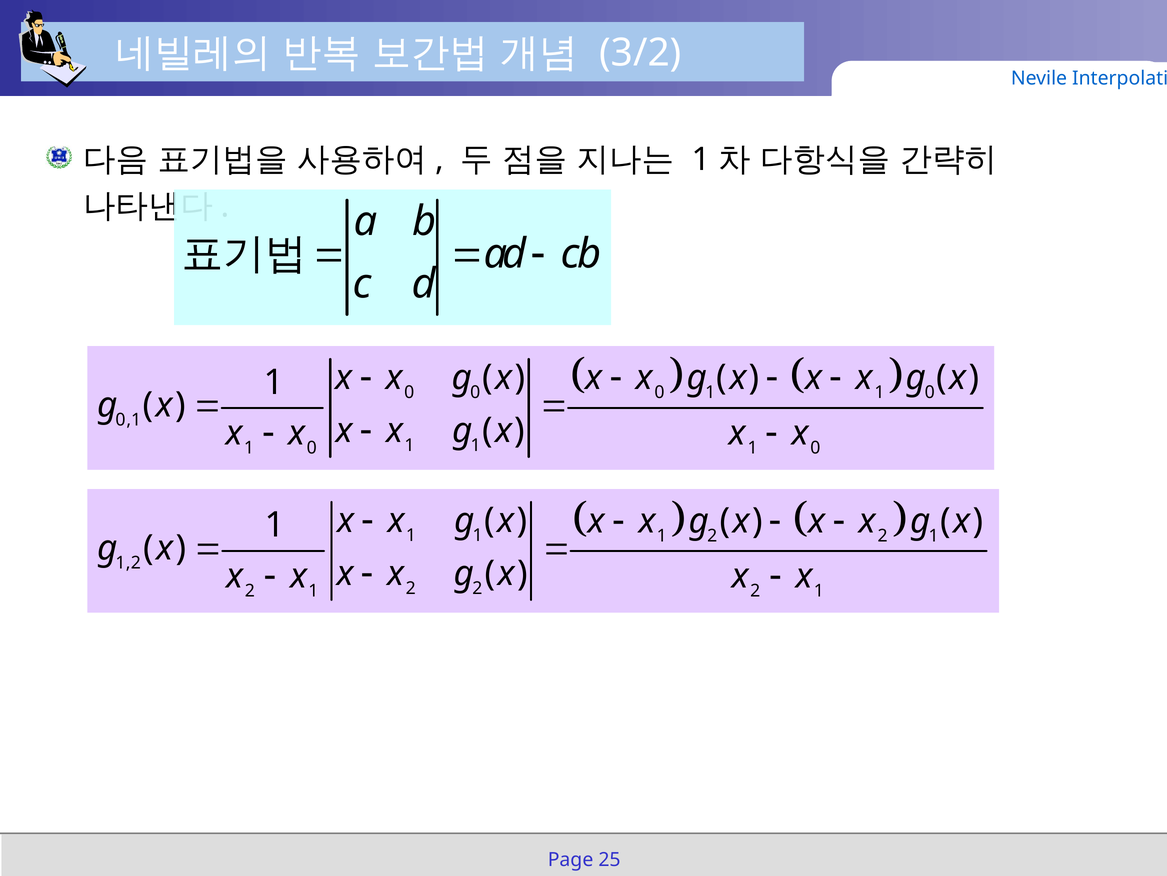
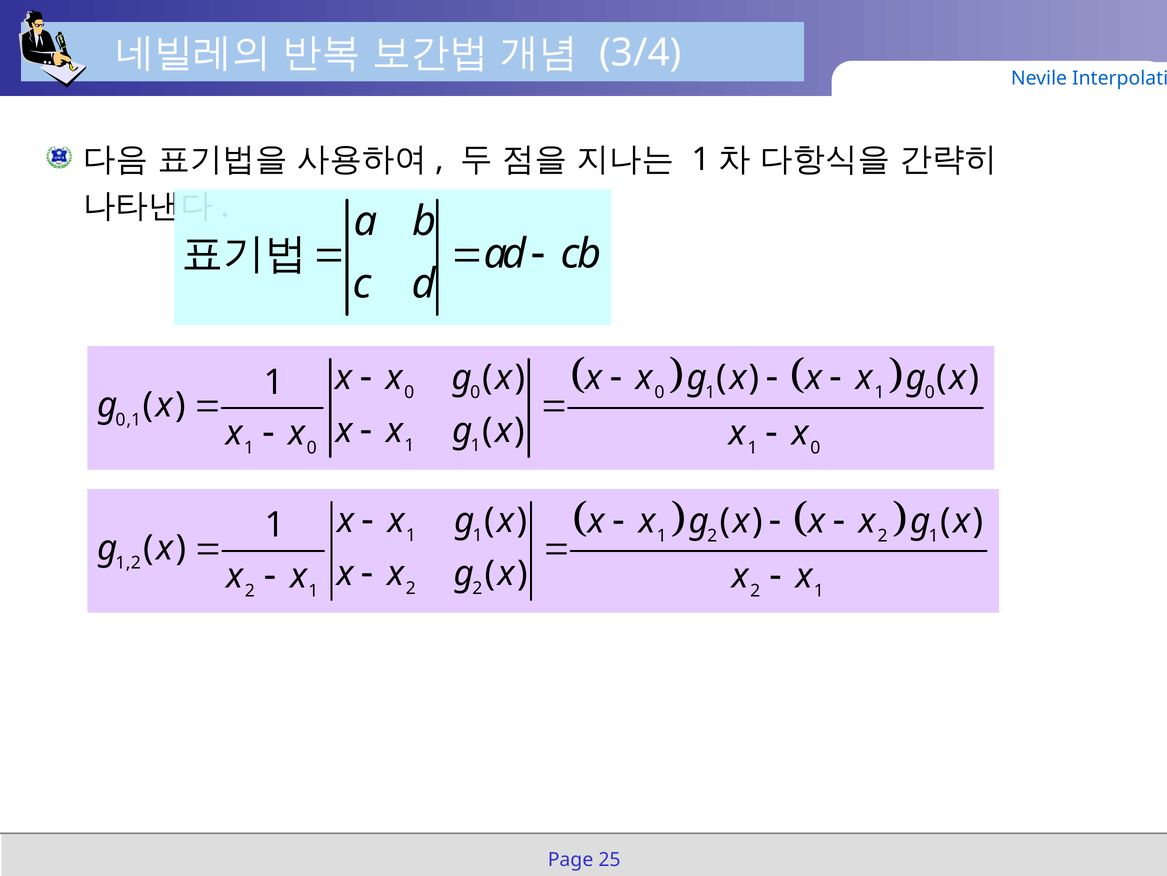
3/2: 3/2 -> 3/4
